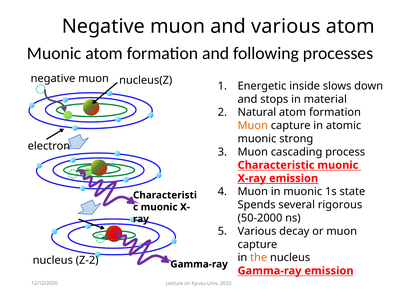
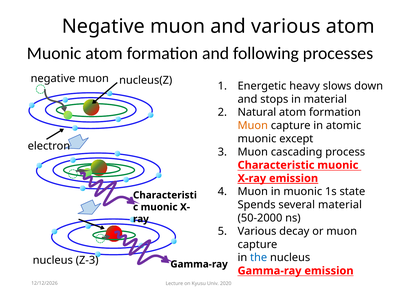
inside: inside -> heavy
strong: strong -> except
several rigorous: rigorous -> material
the colour: orange -> blue
Z-2: Z-2 -> Z-3
